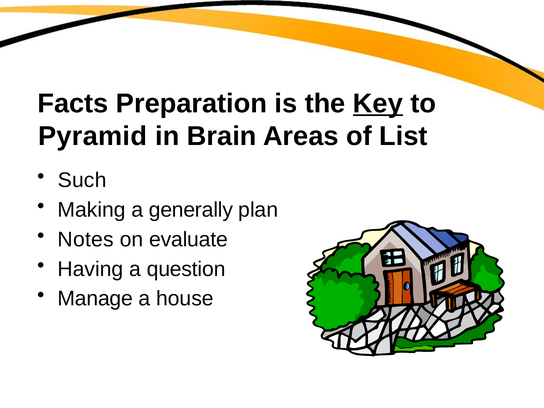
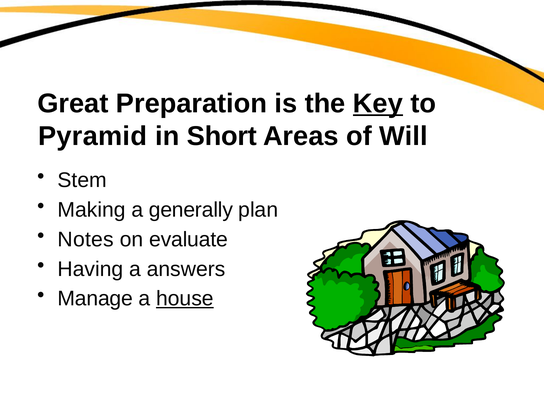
Facts: Facts -> Great
Brain: Brain -> Short
List: List -> Will
Such: Such -> Stem
question: question -> answers
house underline: none -> present
